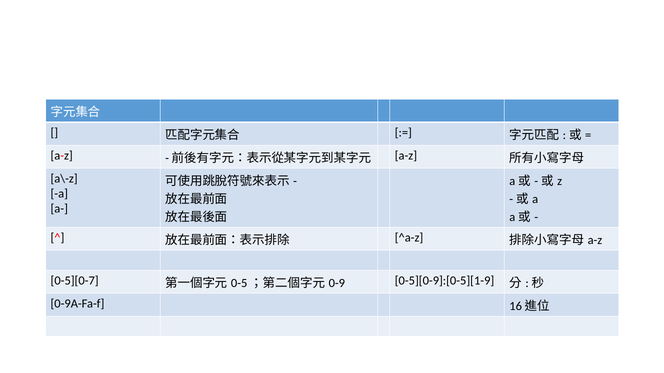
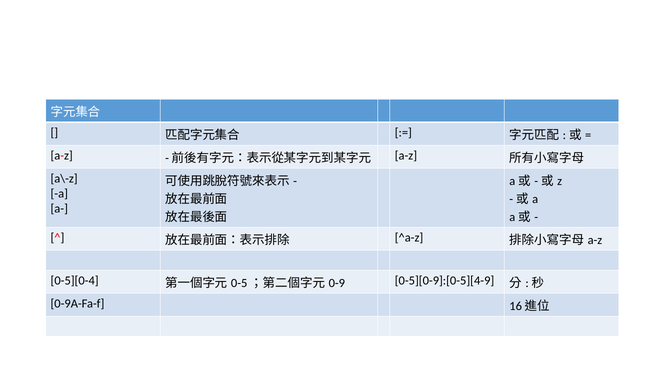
0-5][0-7: 0-5][0-7 -> 0-5][0-4
0-5][0-9]:[0-5][1-9: 0-5][0-9]:[0-5][1-9 -> 0-5][0-9]:[0-5][4-9
